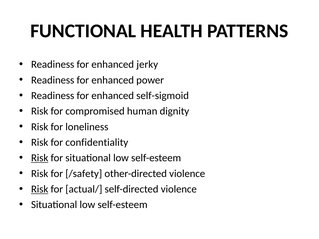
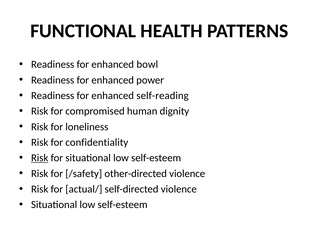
jerky: jerky -> bowl
self-sigmoid: self-sigmoid -> self-reading
Risk at (40, 189) underline: present -> none
